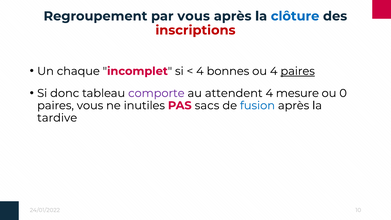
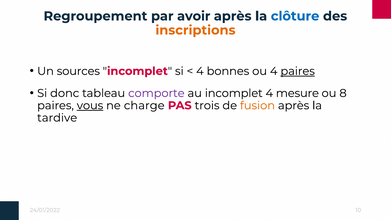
par vous: vous -> avoir
inscriptions colour: red -> orange
chaque: chaque -> sources
au attendent: attendent -> incomplet
0: 0 -> 8
vous at (90, 105) underline: none -> present
inutiles: inutiles -> charge
sacs: sacs -> trois
fusion colour: blue -> orange
